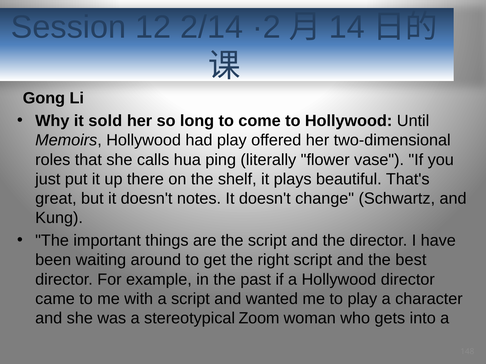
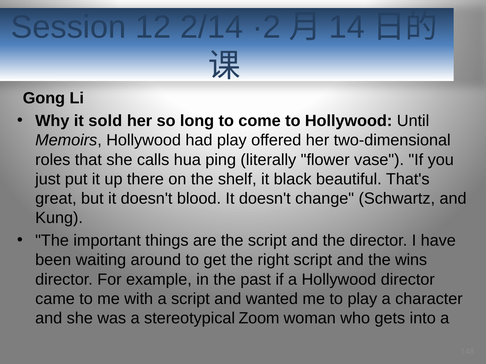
plays: plays -> black
notes: notes -> blood
best: best -> wins
